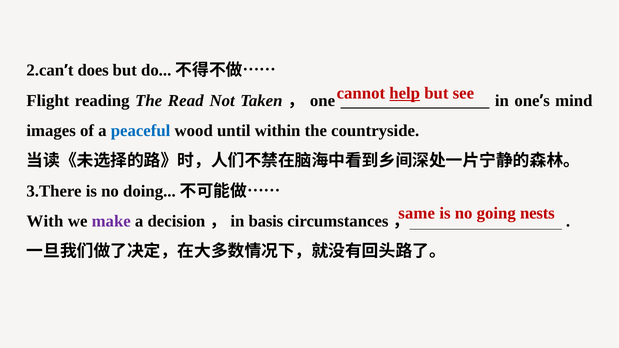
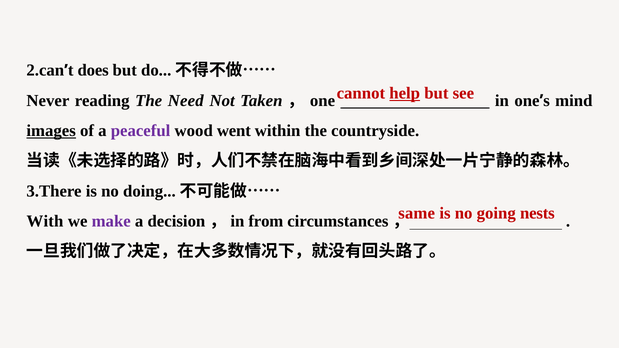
Flight: Flight -> Never
Read: Read -> Need
images underline: none -> present
peaceful colour: blue -> purple
until: until -> went
basis: basis -> from
